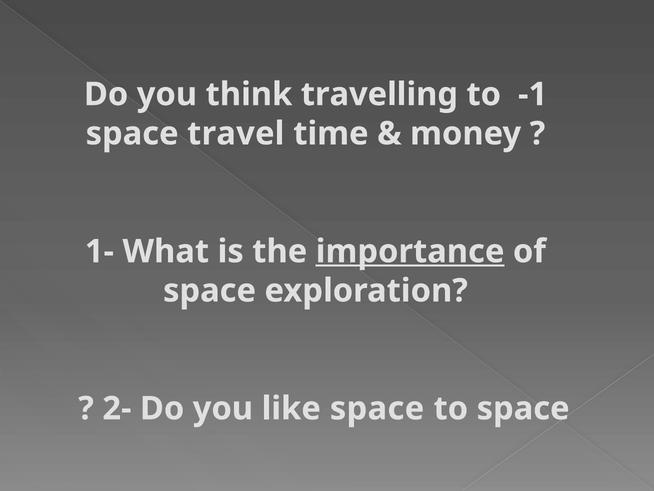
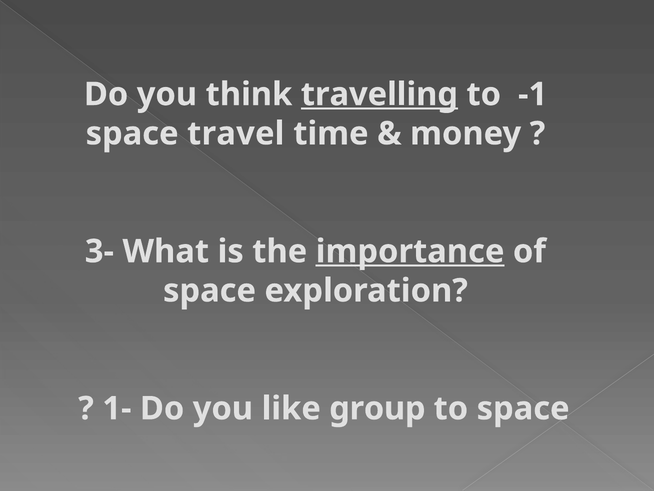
travelling underline: none -> present
1-: 1- -> 3-
2-: 2- -> 1-
like space: space -> group
